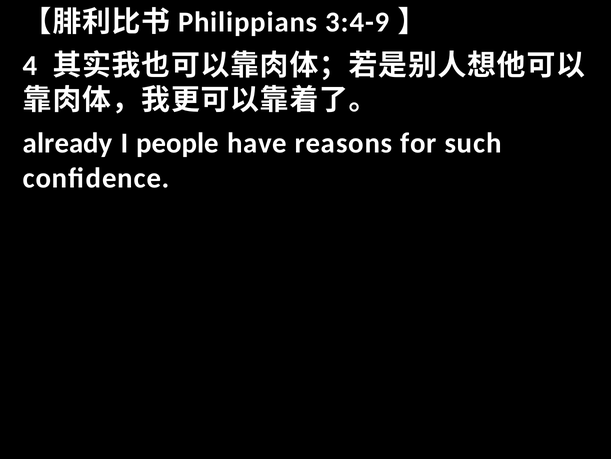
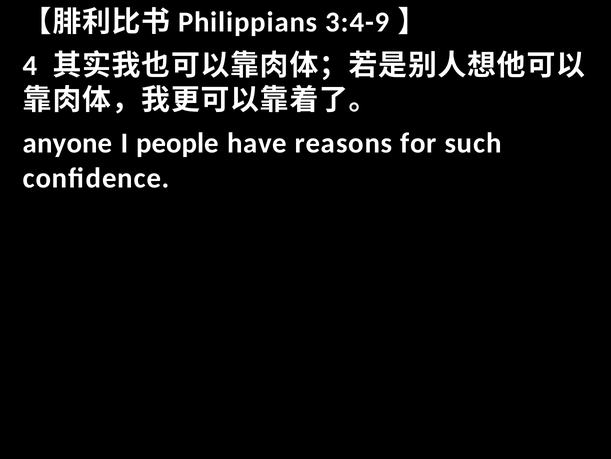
already: already -> anyone
